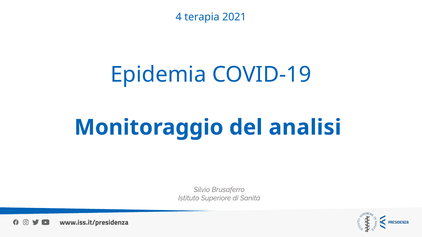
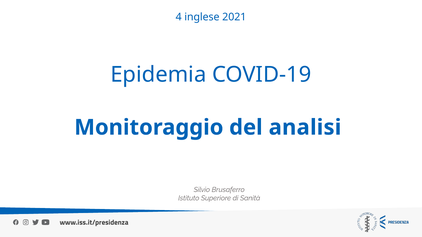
terapia: terapia -> inglese
